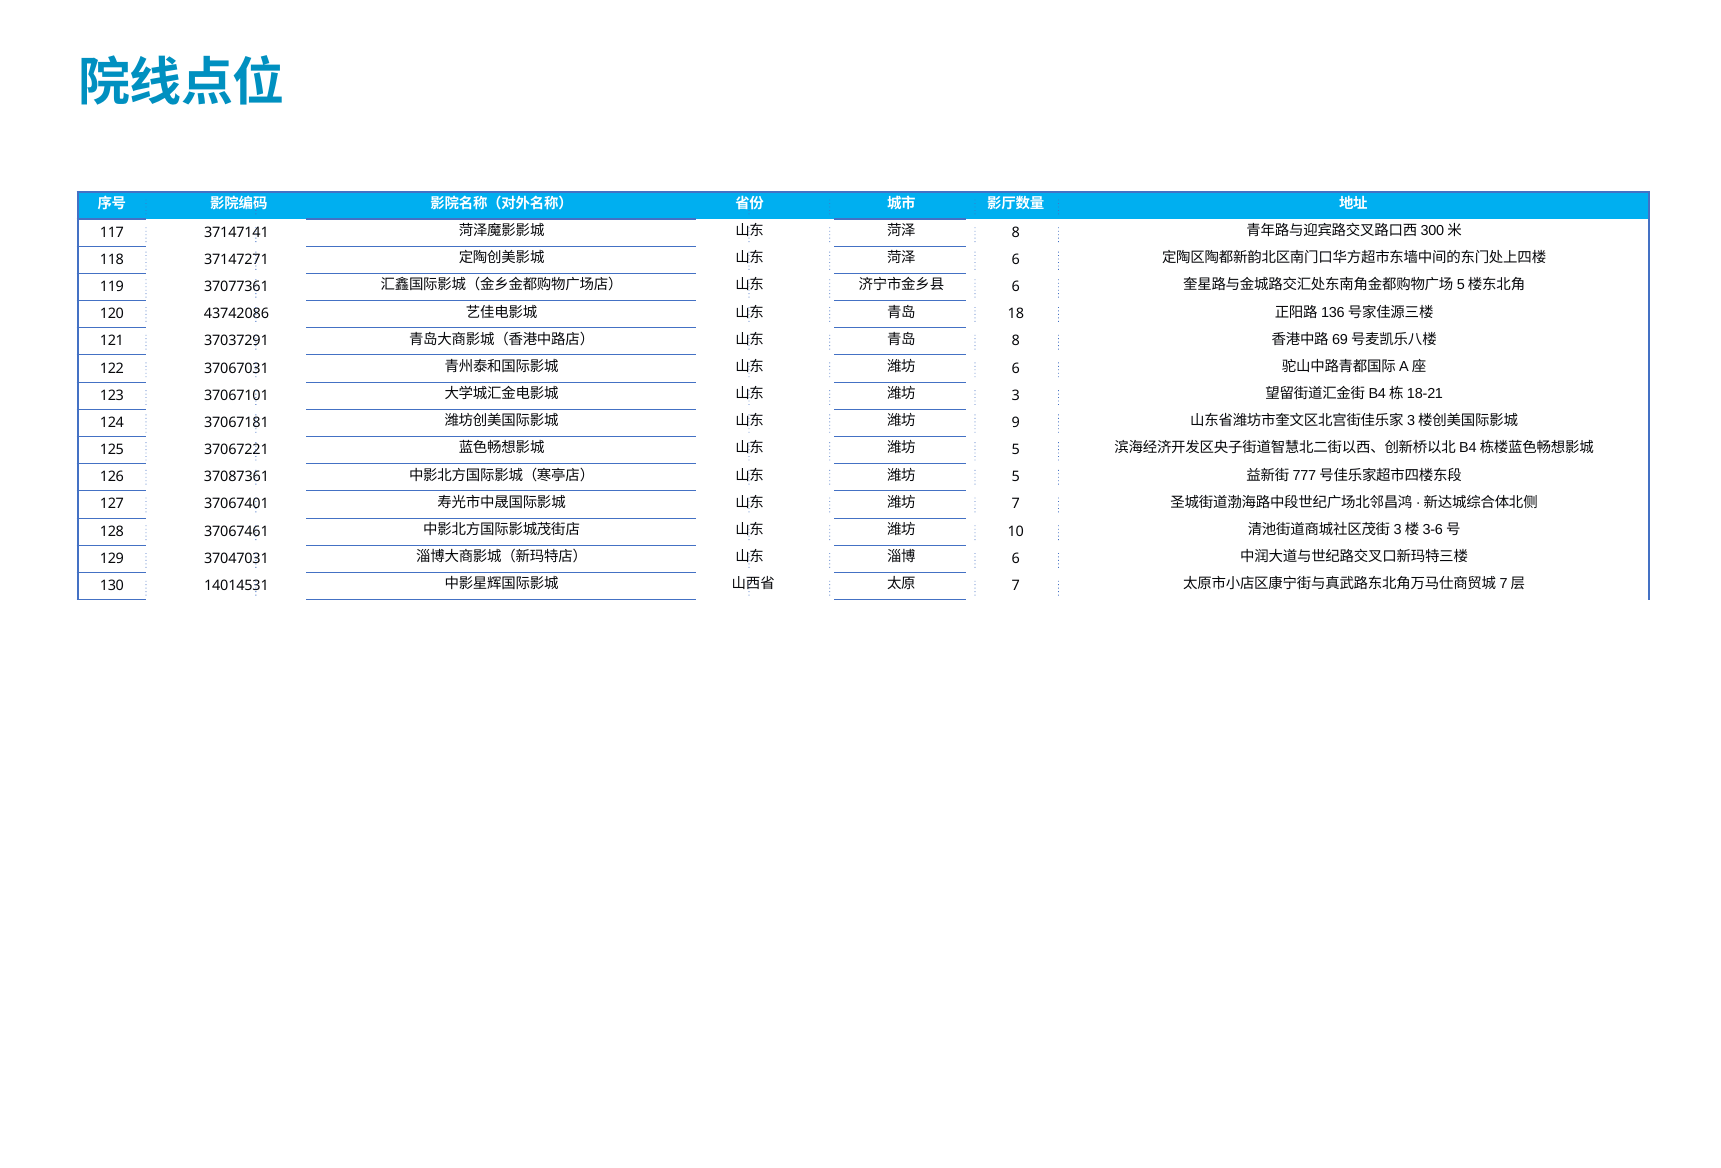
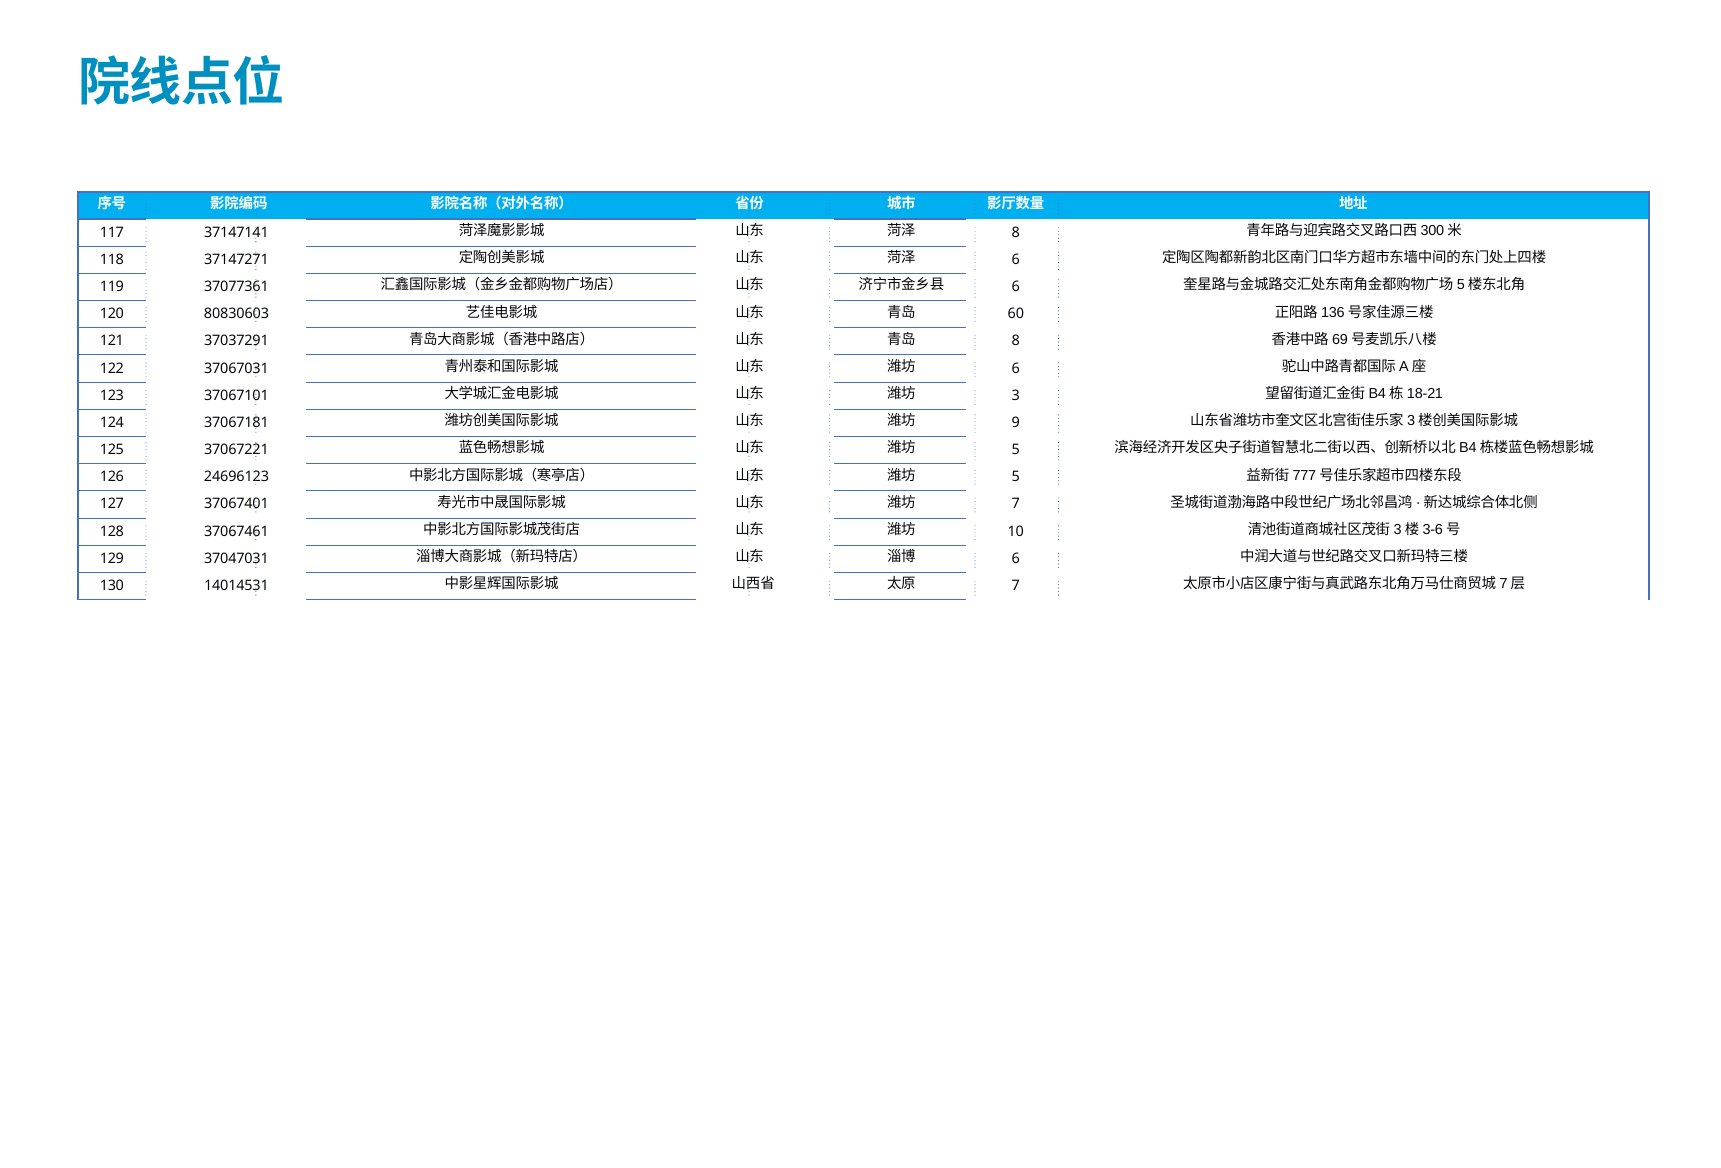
43742086: 43742086 -> 80830603
18: 18 -> 60
37087361: 37087361 -> 24696123
